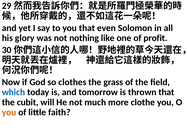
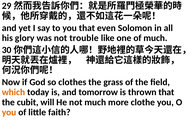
nothing: nothing -> trouble
of profit: profit -> much
which colour: blue -> orange
